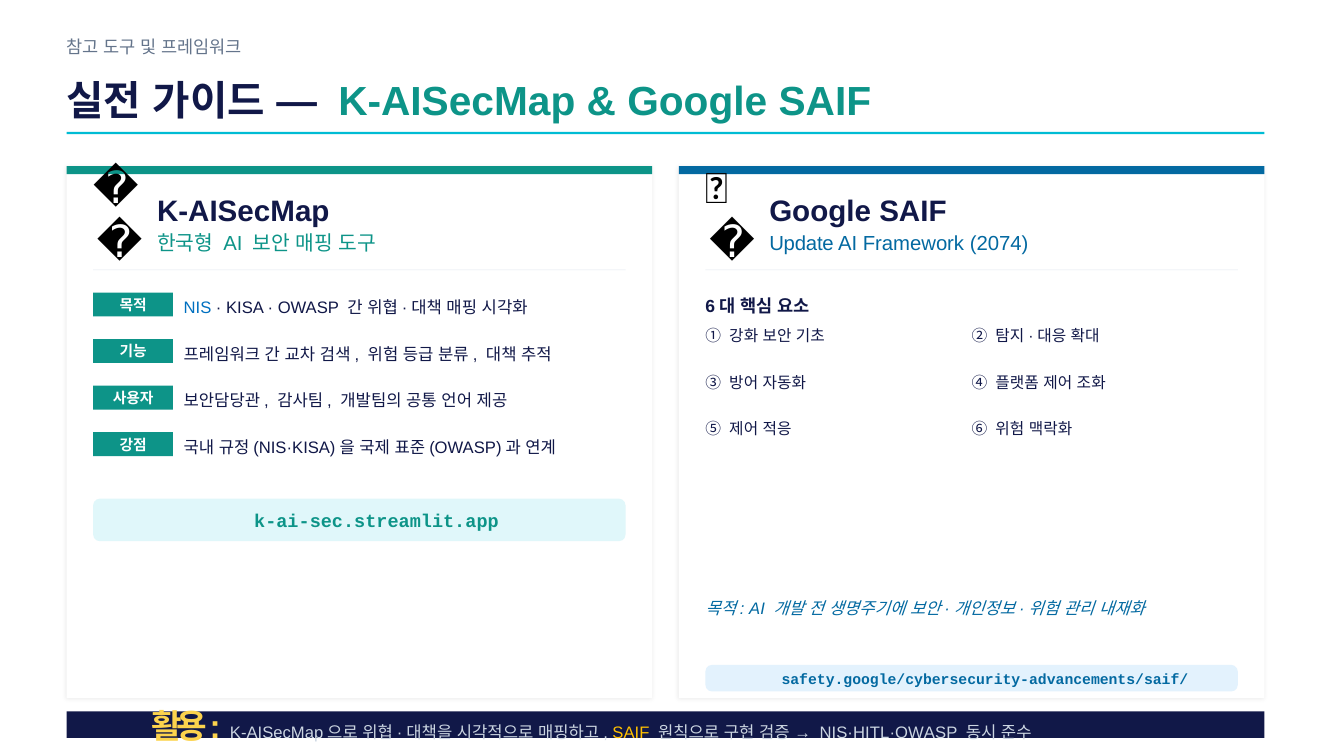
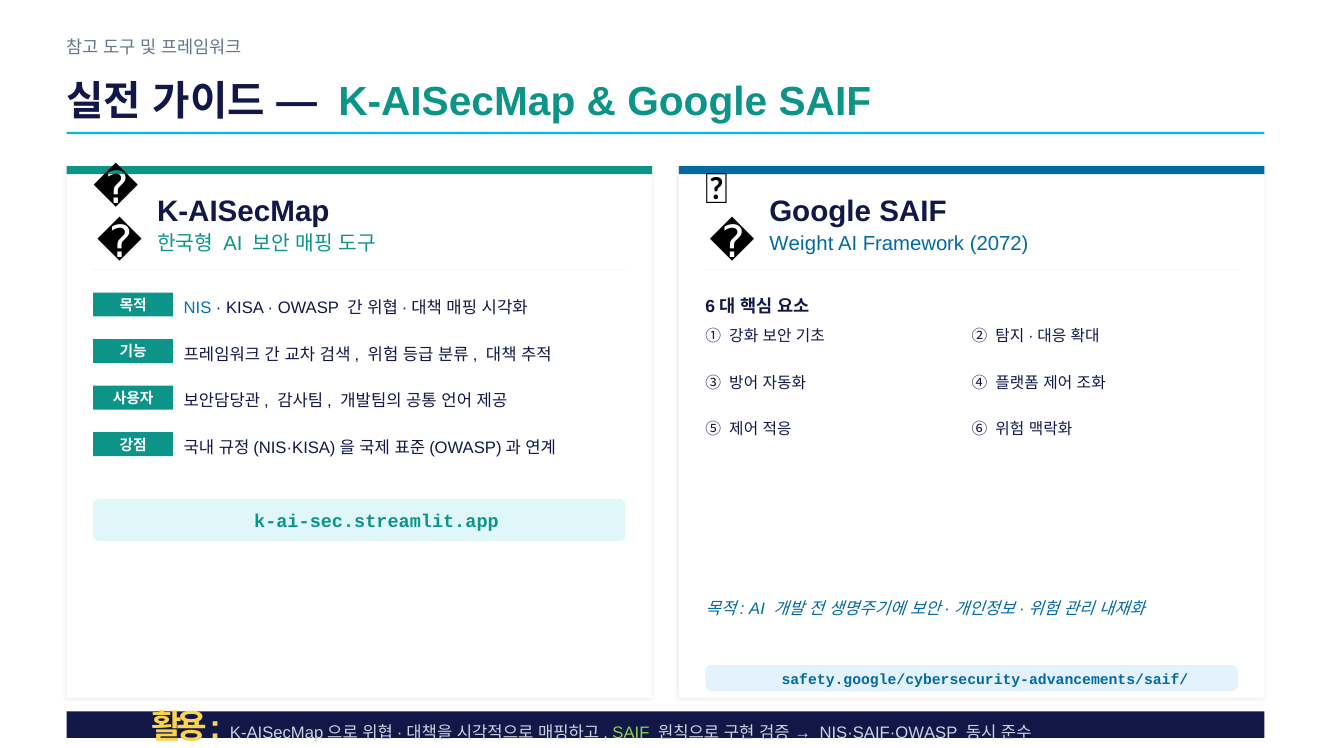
Update: Update -> Weight
2074: 2074 -> 2072
SAIF at (631, 733) colour: yellow -> light green
NIS·HITL·OWASP: NIS·HITL·OWASP -> NIS·SAIF·OWASP
